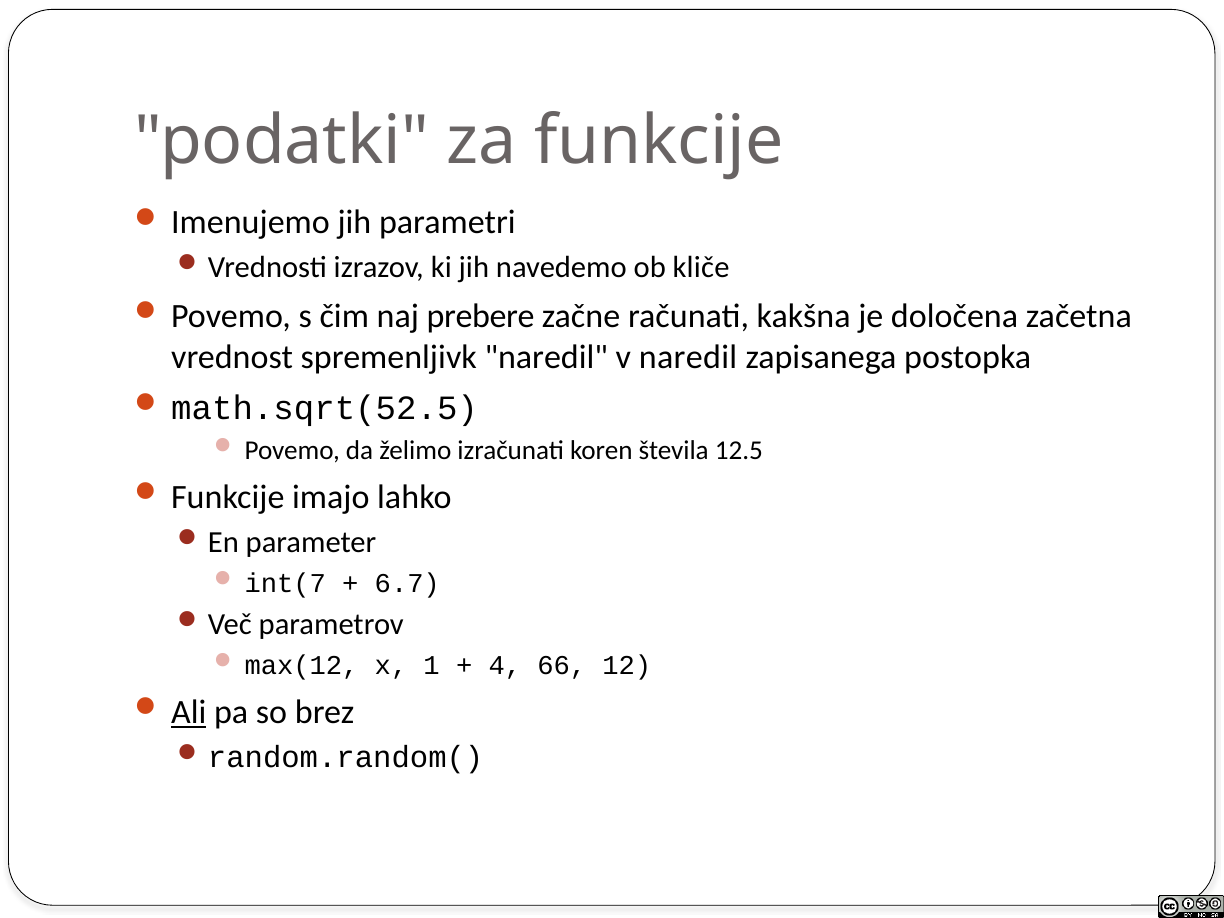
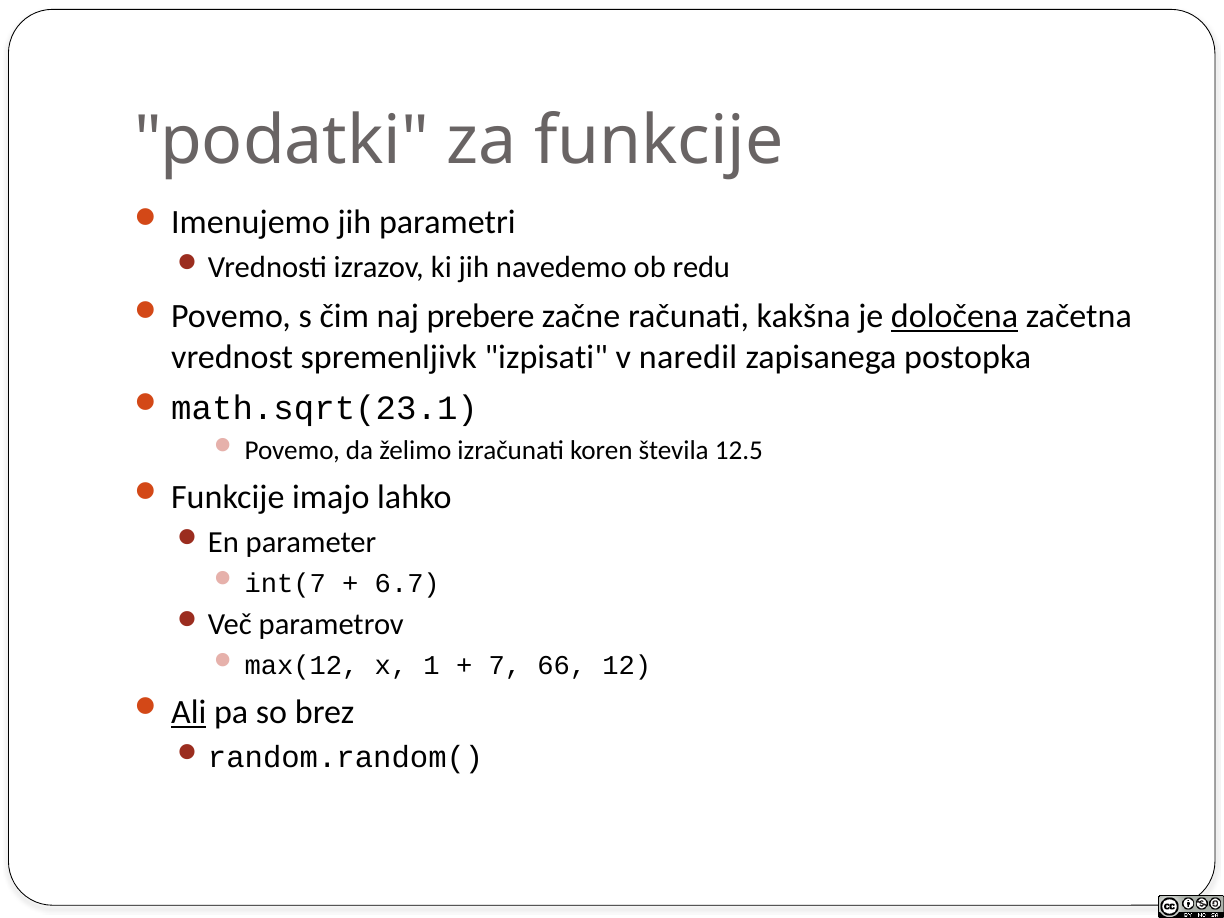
kliče: kliče -> redu
določena underline: none -> present
spremenljivk naredil: naredil -> izpisati
math.sqrt(52.5: math.sqrt(52.5 -> math.sqrt(23.1
4: 4 -> 7
